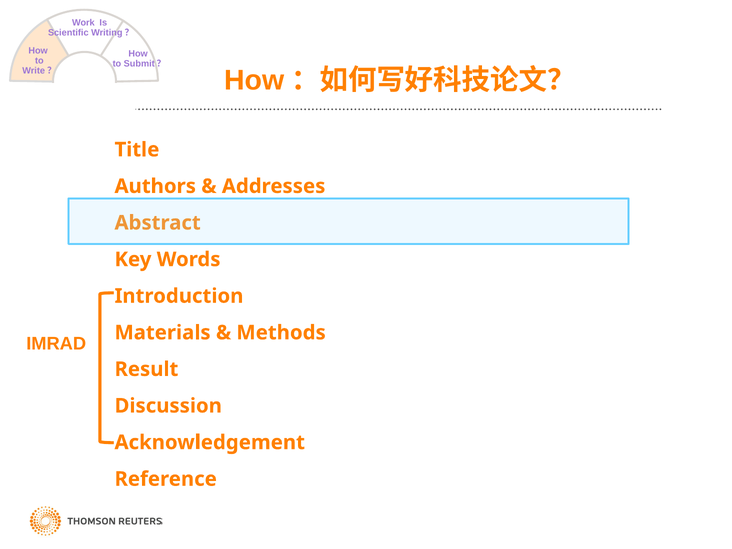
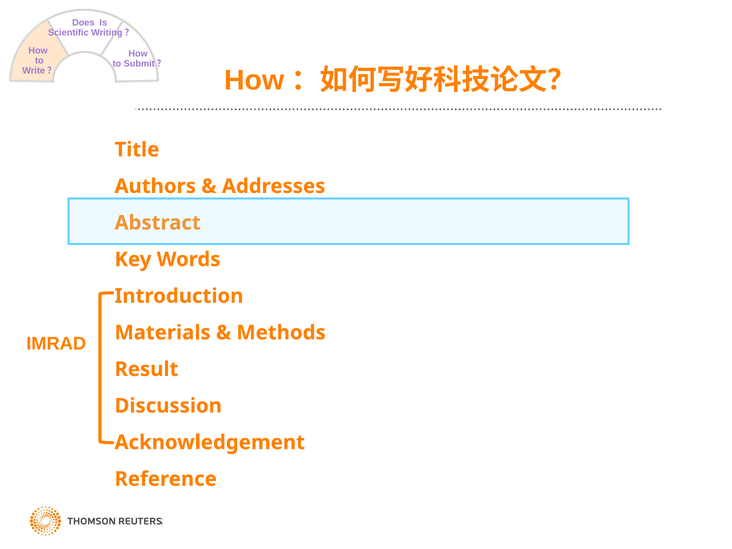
Work: Work -> Does
